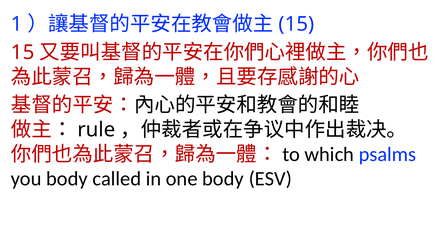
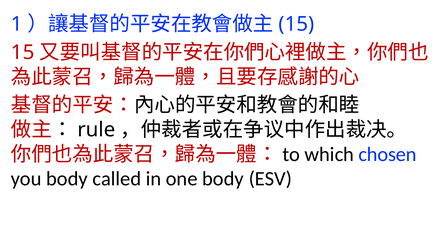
psalms: psalms -> chosen
